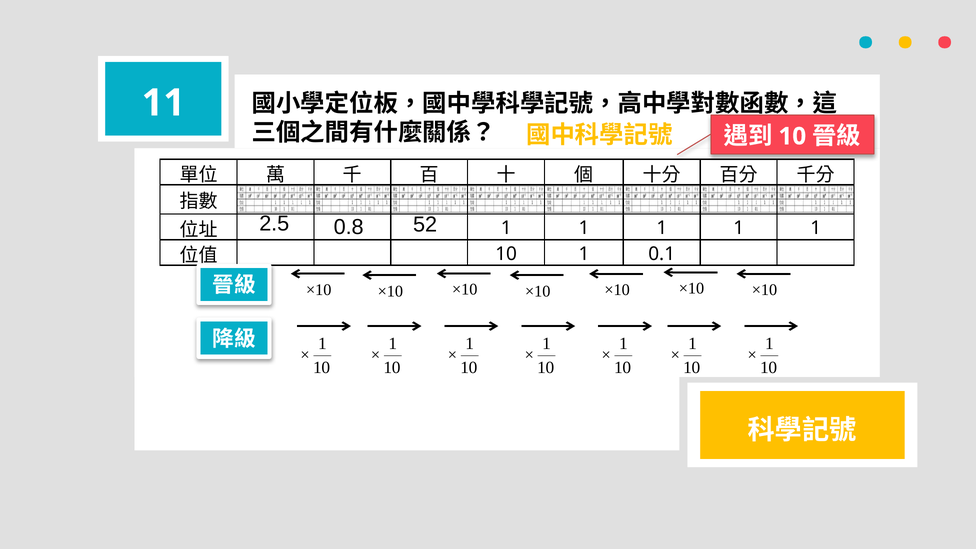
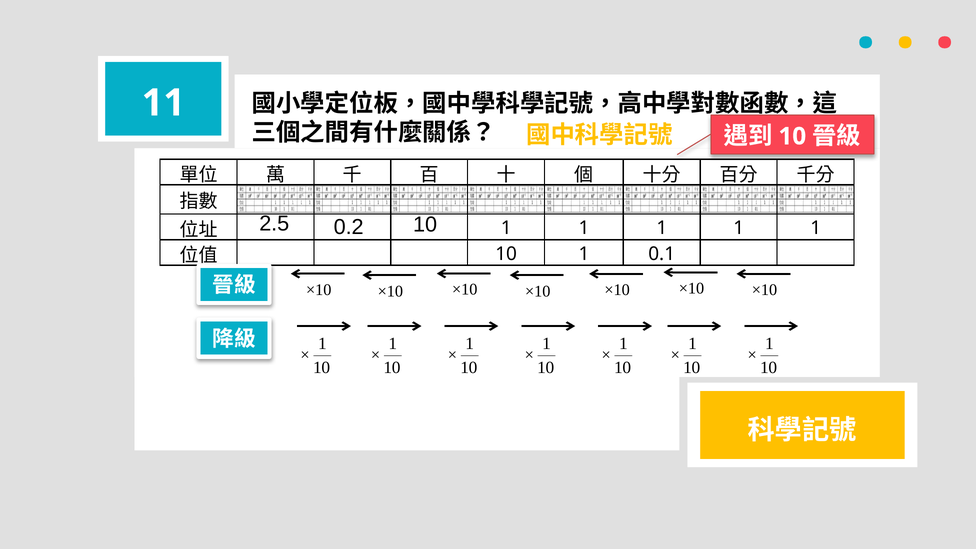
2.5 52: 52 -> 10
0.8: 0.8 -> 0.2
